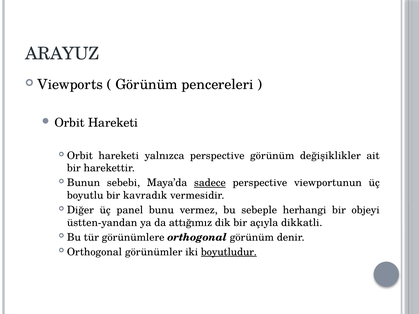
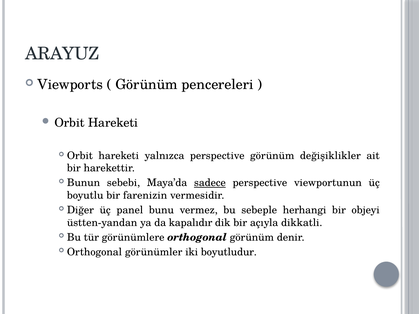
kavradık: kavradık -> farenizin
attığımız: attığımız -> kapalıdır
boyutludur underline: present -> none
